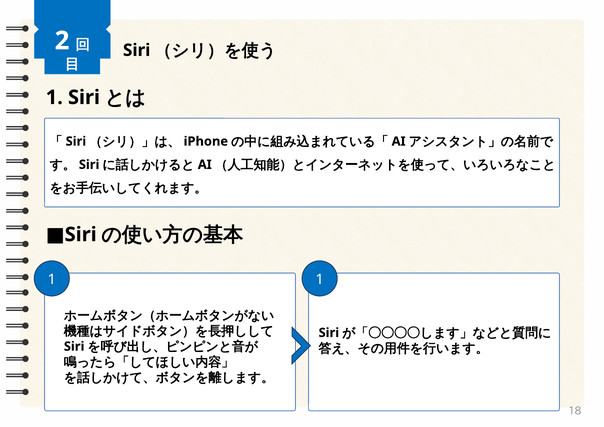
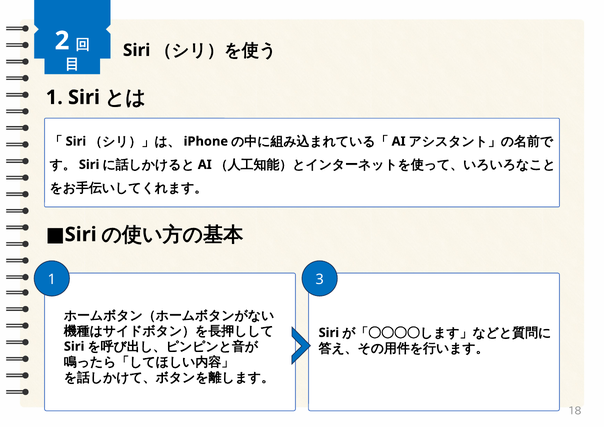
1 1: 1 -> 3
